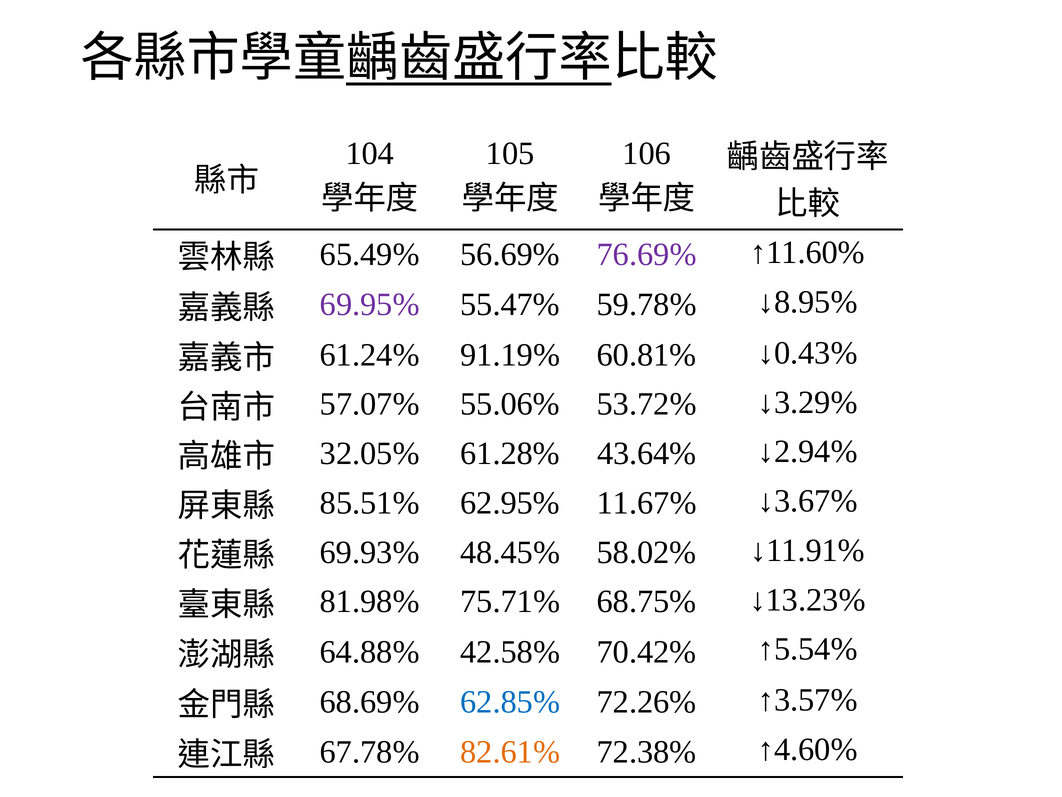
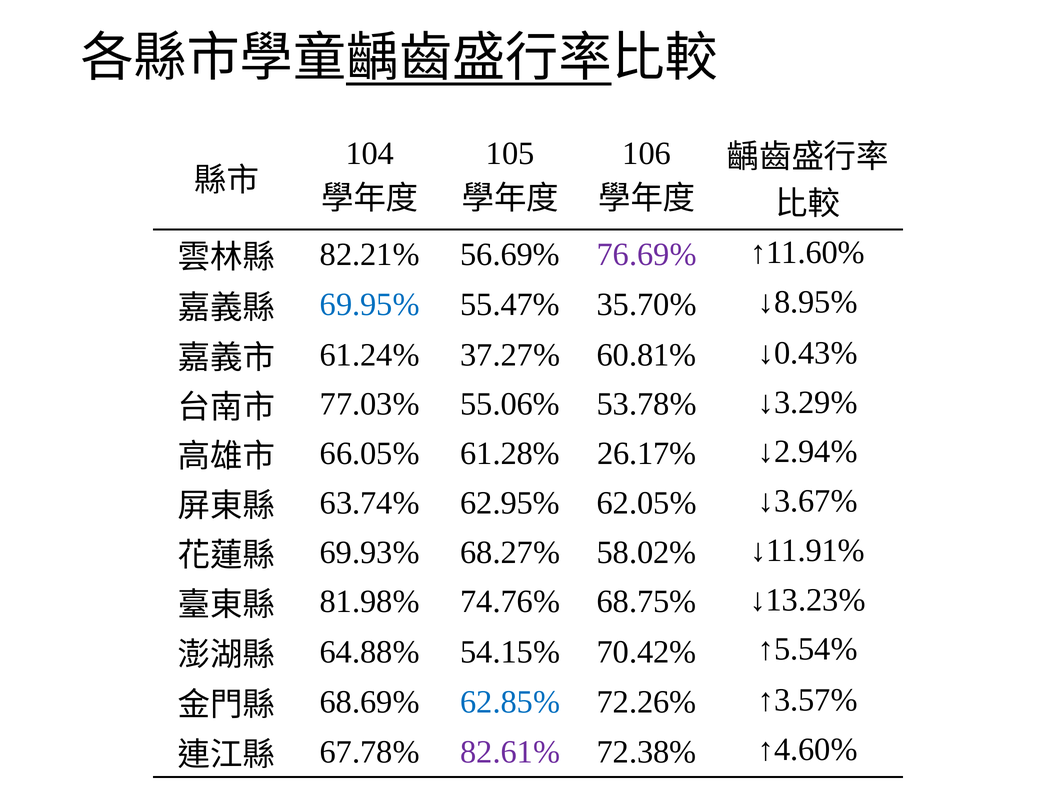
65.49%: 65.49% -> 82.21%
69.95% colour: purple -> blue
59.78%: 59.78% -> 35.70%
91.19%: 91.19% -> 37.27%
57.07%: 57.07% -> 77.03%
53.72%: 53.72% -> 53.78%
32.05%: 32.05% -> 66.05%
43.64%: 43.64% -> 26.17%
85.51%: 85.51% -> 63.74%
11.67%: 11.67% -> 62.05%
48.45%: 48.45% -> 68.27%
75.71%: 75.71% -> 74.76%
42.58%: 42.58% -> 54.15%
82.61% colour: orange -> purple
